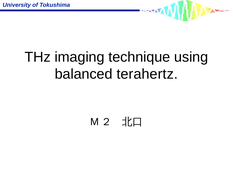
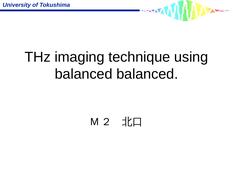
balanced terahertz: terahertz -> balanced
